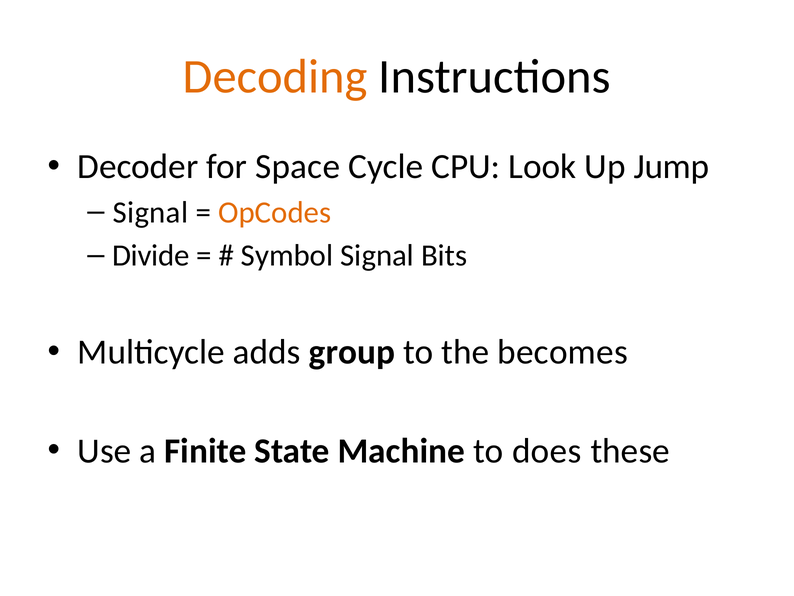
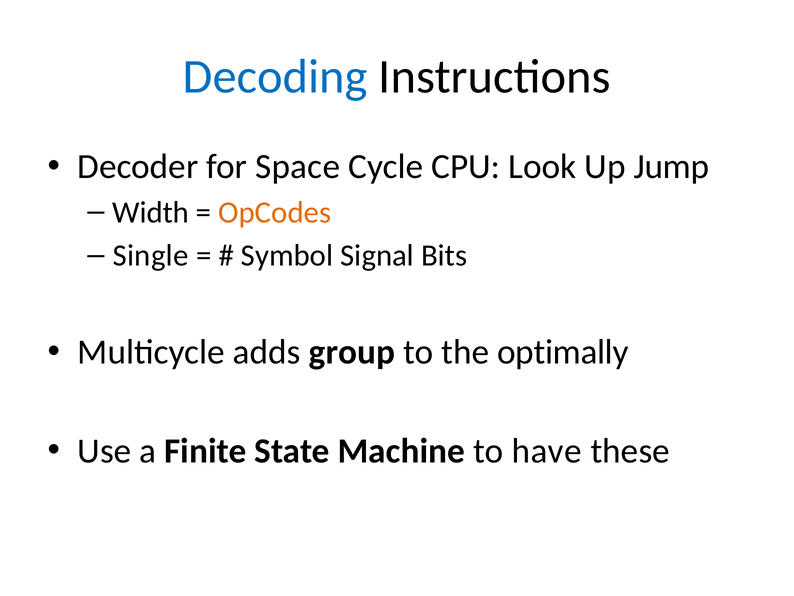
Decoding colour: orange -> blue
Signal at (150, 212): Signal -> Width
Divide: Divide -> Single
becomes: becomes -> optimally
does: does -> have
